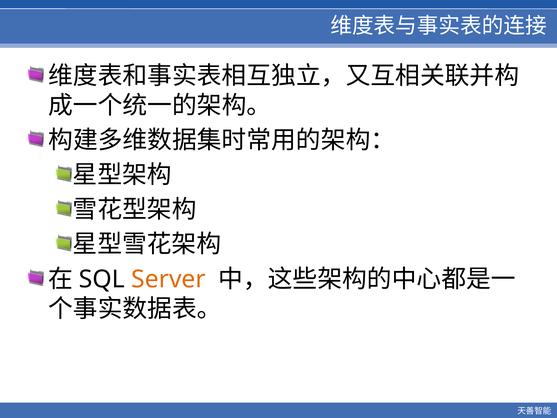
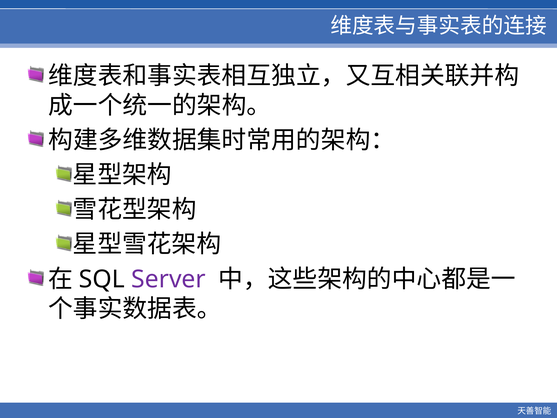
Server colour: orange -> purple
